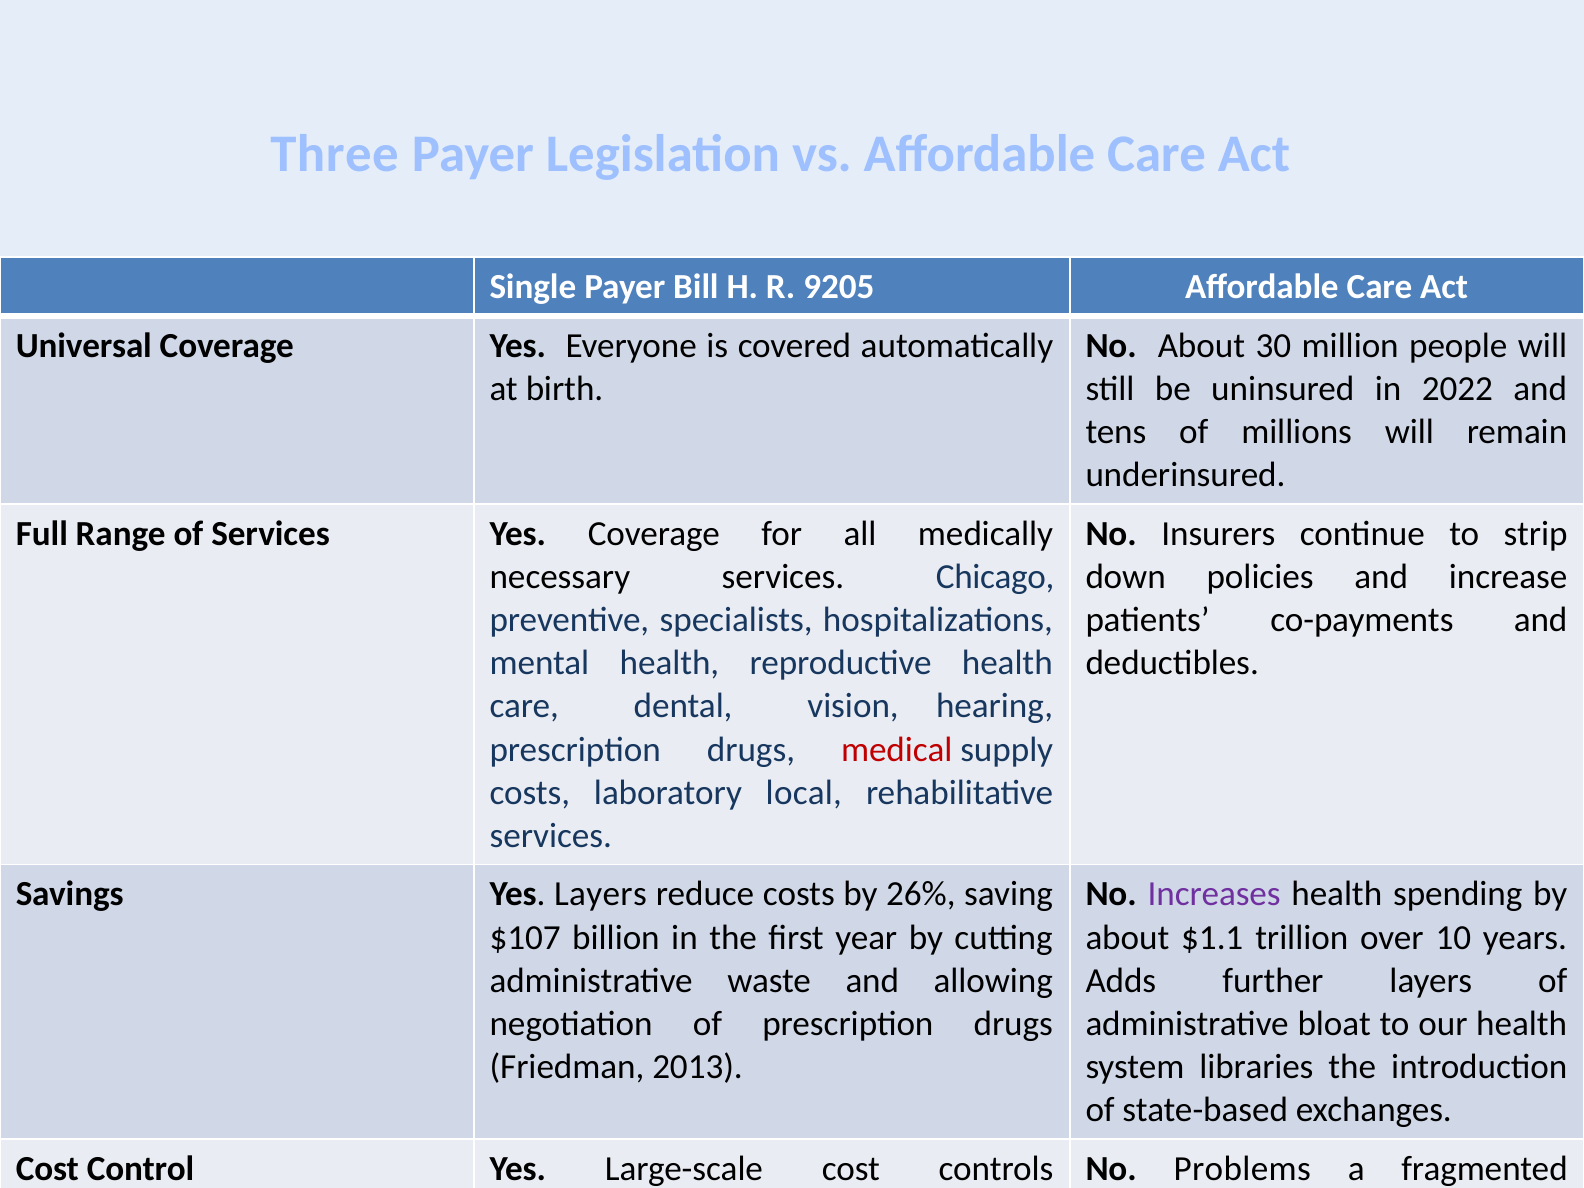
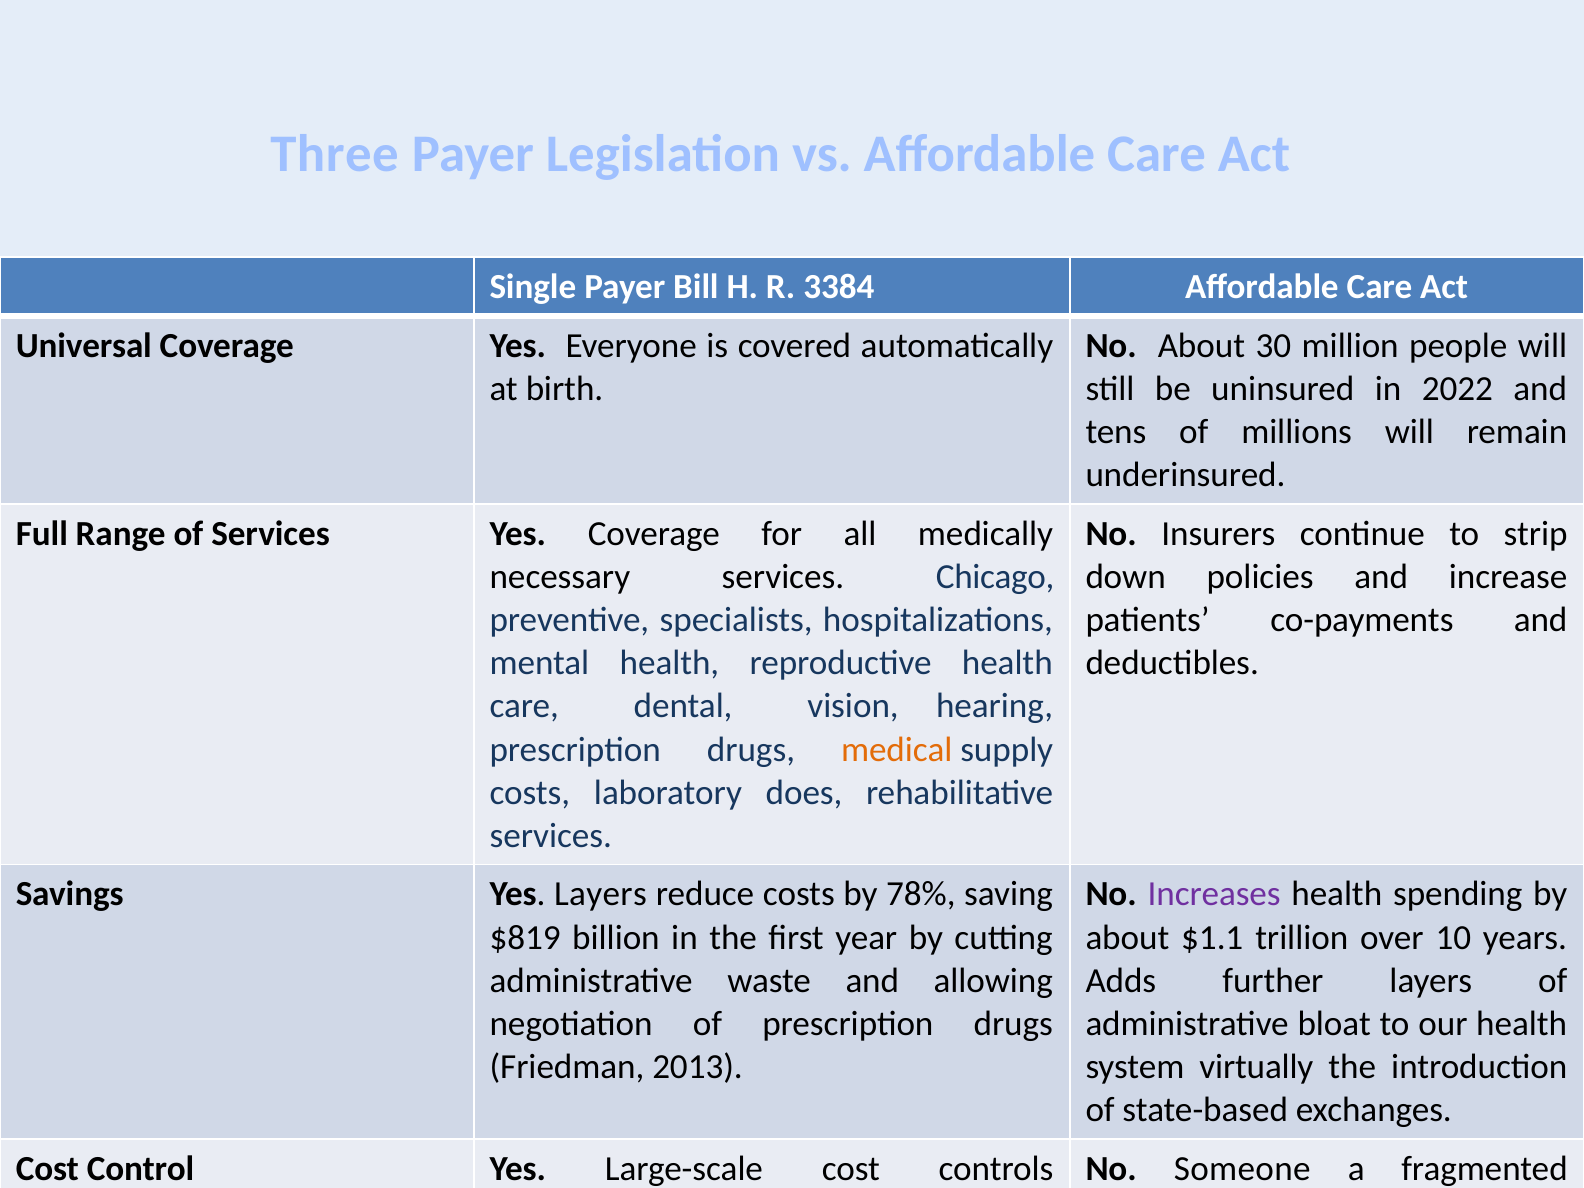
9205: 9205 -> 3384
medical colour: red -> orange
local: local -> does
26%: 26% -> 78%
$107: $107 -> $819
libraries: libraries -> virtually
Problems: Problems -> Someone
